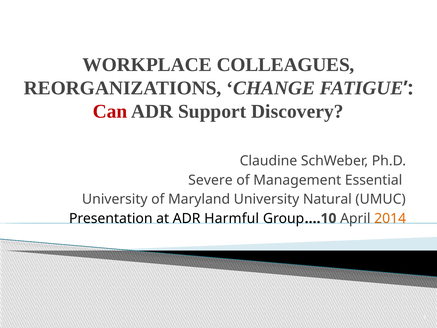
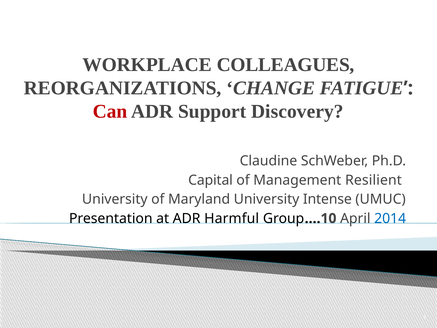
Severe: Severe -> Capital
Essential: Essential -> Resilient
Natural: Natural -> Intense
2014 colour: orange -> blue
